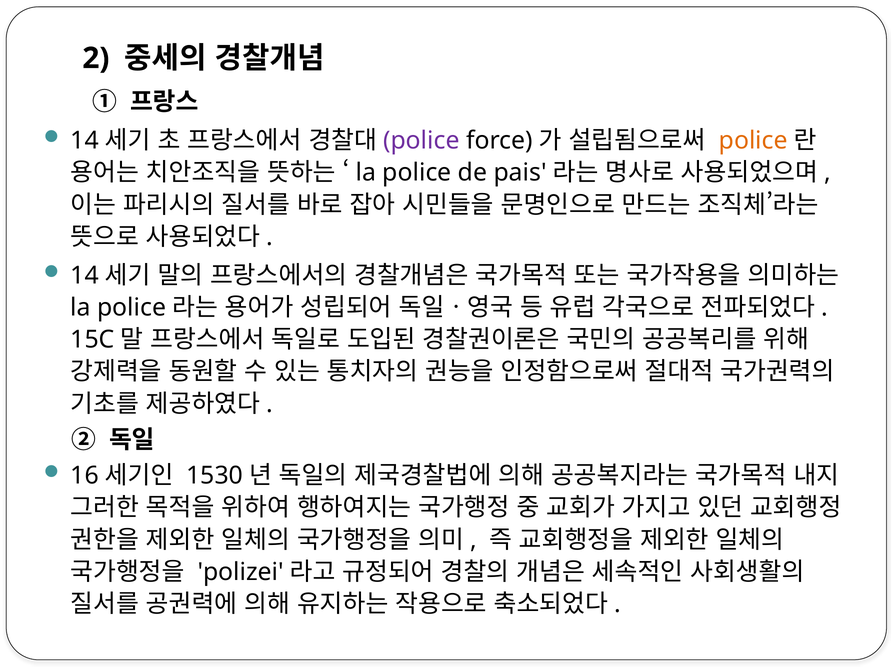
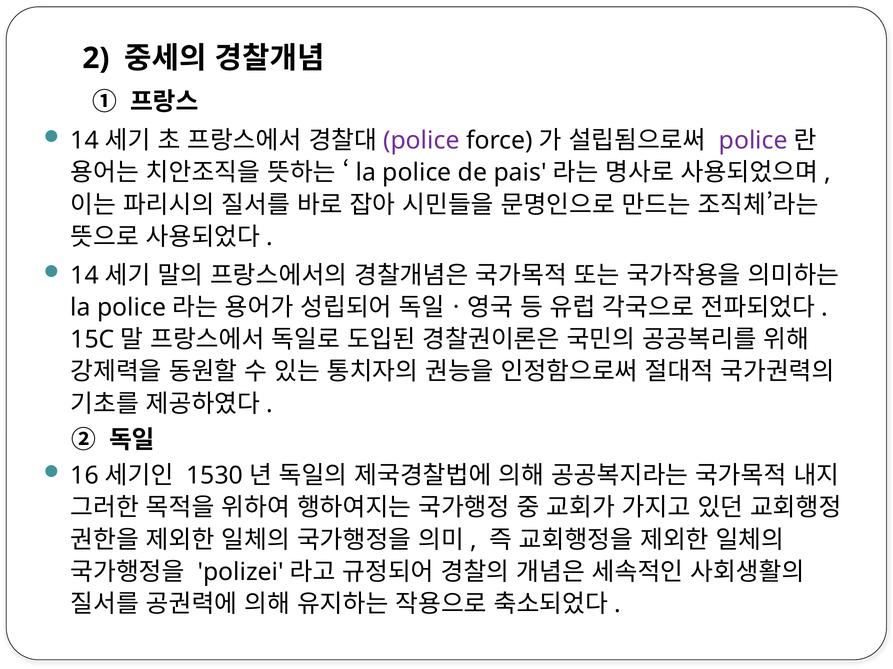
police at (753, 141) colour: orange -> purple
